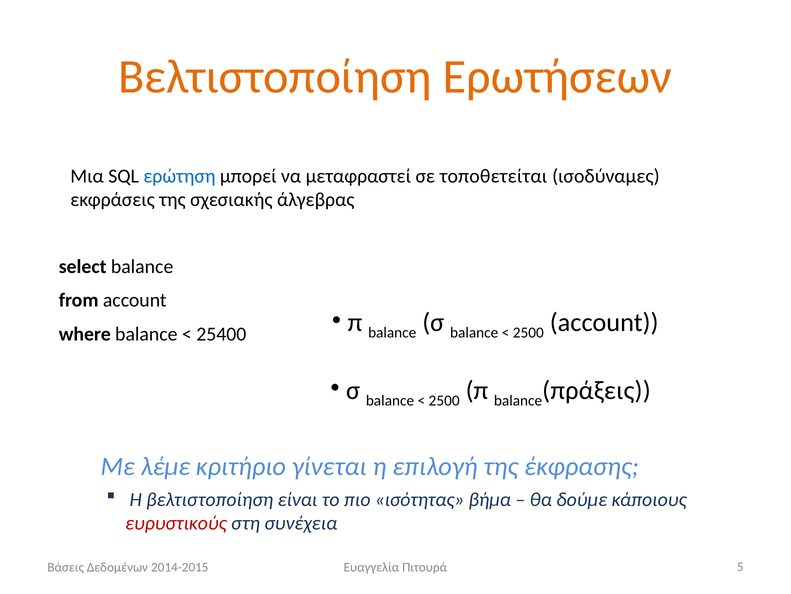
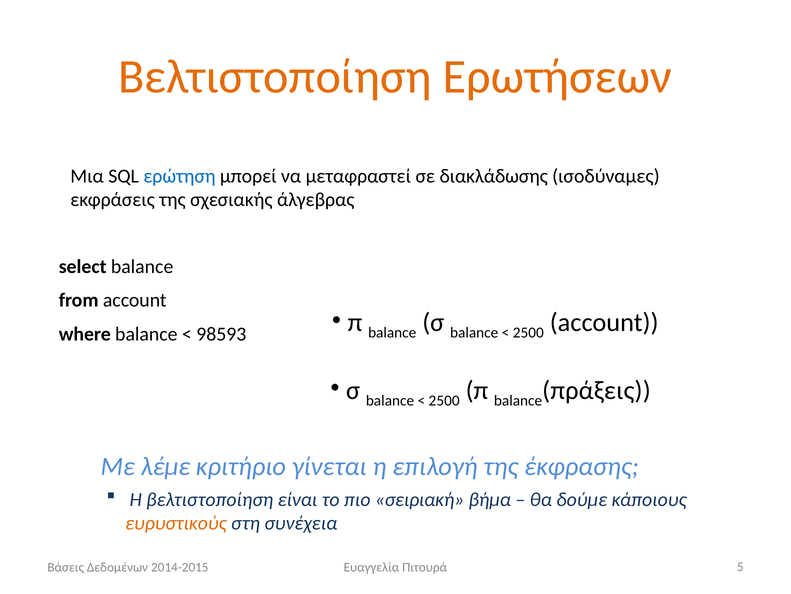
τοποθετείται: τοποθετείται -> διακλάδωσης
25400: 25400 -> 98593
ισότητας: ισότητας -> σειριακή
ευρυστικούς colour: red -> orange
